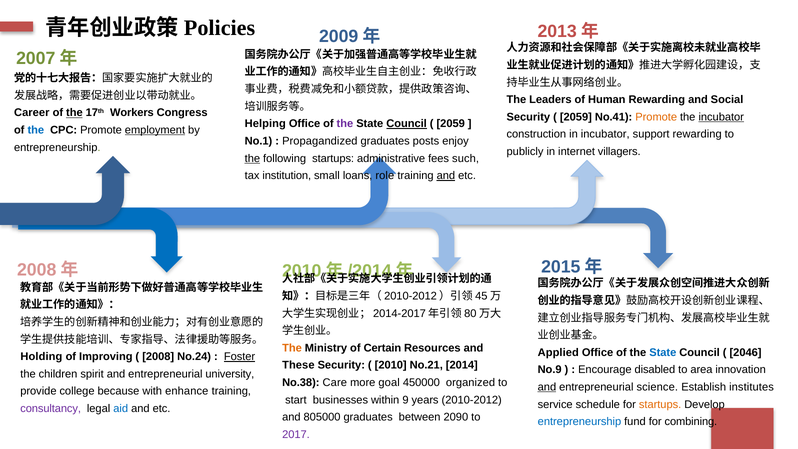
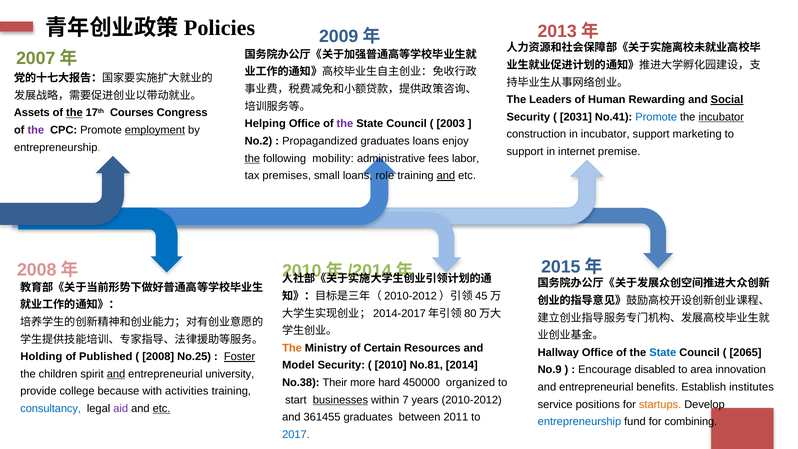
Social underline: none -> present
Career: Career -> Assets
Workers: Workers -> Courses
2059 at (576, 117): 2059 -> 2031
Promote at (656, 117) colour: orange -> blue
Council at (407, 124) underline: present -> none
2059 at (451, 124): 2059 -> 2003
the at (36, 130) colour: blue -> purple
support rewarding: rewarding -> marketing
No.1: No.1 -> No.2
graduates posts: posts -> loans
publicly at (525, 152): publicly -> support
villagers: villagers -> premise
following startups: startups -> mobility
such: such -> labor
institution: institution -> premises
Applied: Applied -> Hallway
2046: 2046 -> 2065
Improving: Improving -> Published
No.24: No.24 -> No.25
These: These -> Model
No.21: No.21 -> No.81
and at (116, 374) underline: none -> present
Care: Care -> Their
goal: goal -> hard
and at (547, 387) underline: present -> none
science: science -> benefits
enhance: enhance -> activities
businesses underline: none -> present
9: 9 -> 7
schedule: schedule -> positions
consultancy colour: purple -> blue
aid colour: blue -> purple
etc at (162, 409) underline: none -> present
805000: 805000 -> 361455
2090: 2090 -> 2011
2017 colour: purple -> blue
